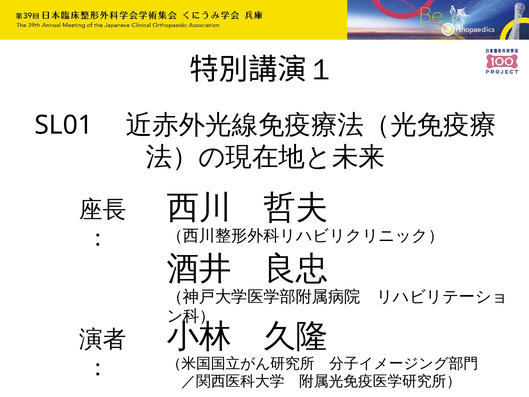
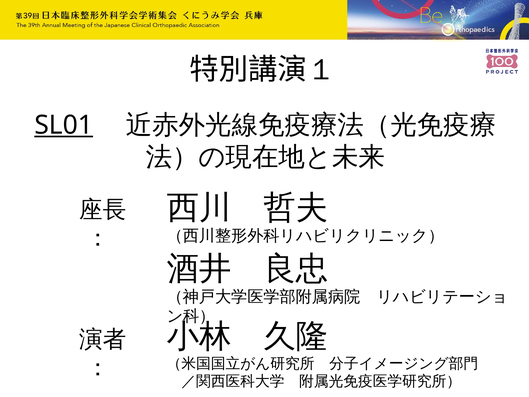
SL01 underline: none -> present
